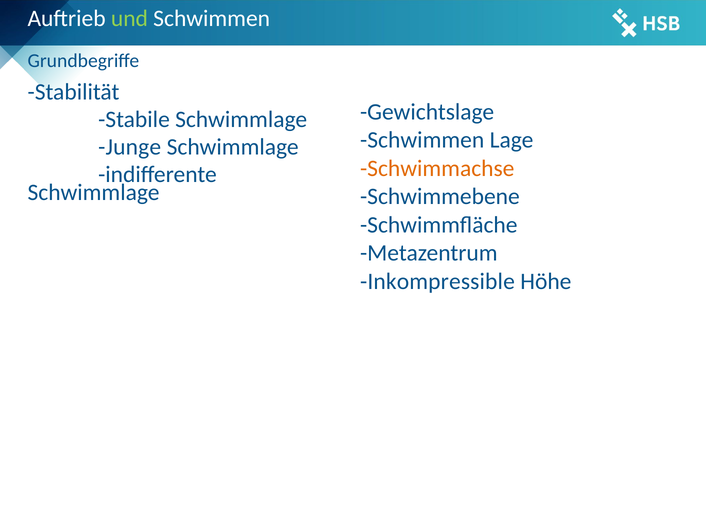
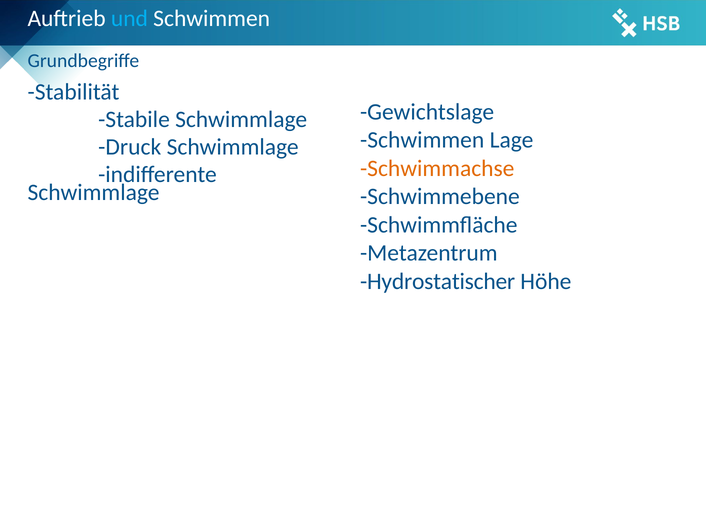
und colour: light green -> light blue
Junge: Junge -> Druck
Inkompressible: Inkompressible -> Hydrostatischer
